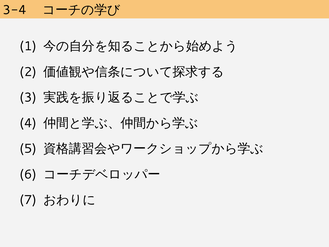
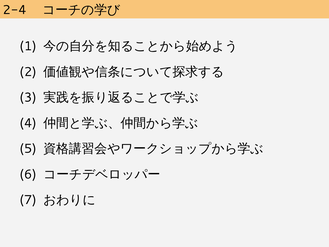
3-4: 3-4 -> 2-4
